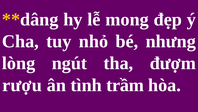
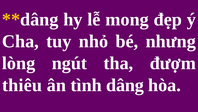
rượu: rượu -> thiêu
trầm: trầm -> dâng
